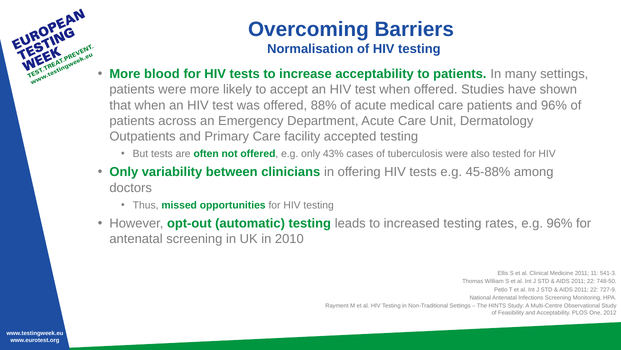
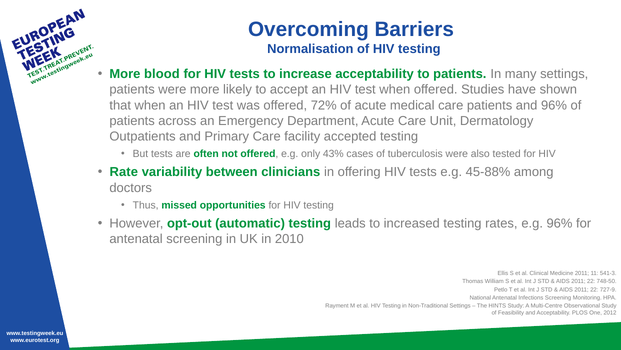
88%: 88% -> 72%
Only at (124, 172): Only -> Rate
